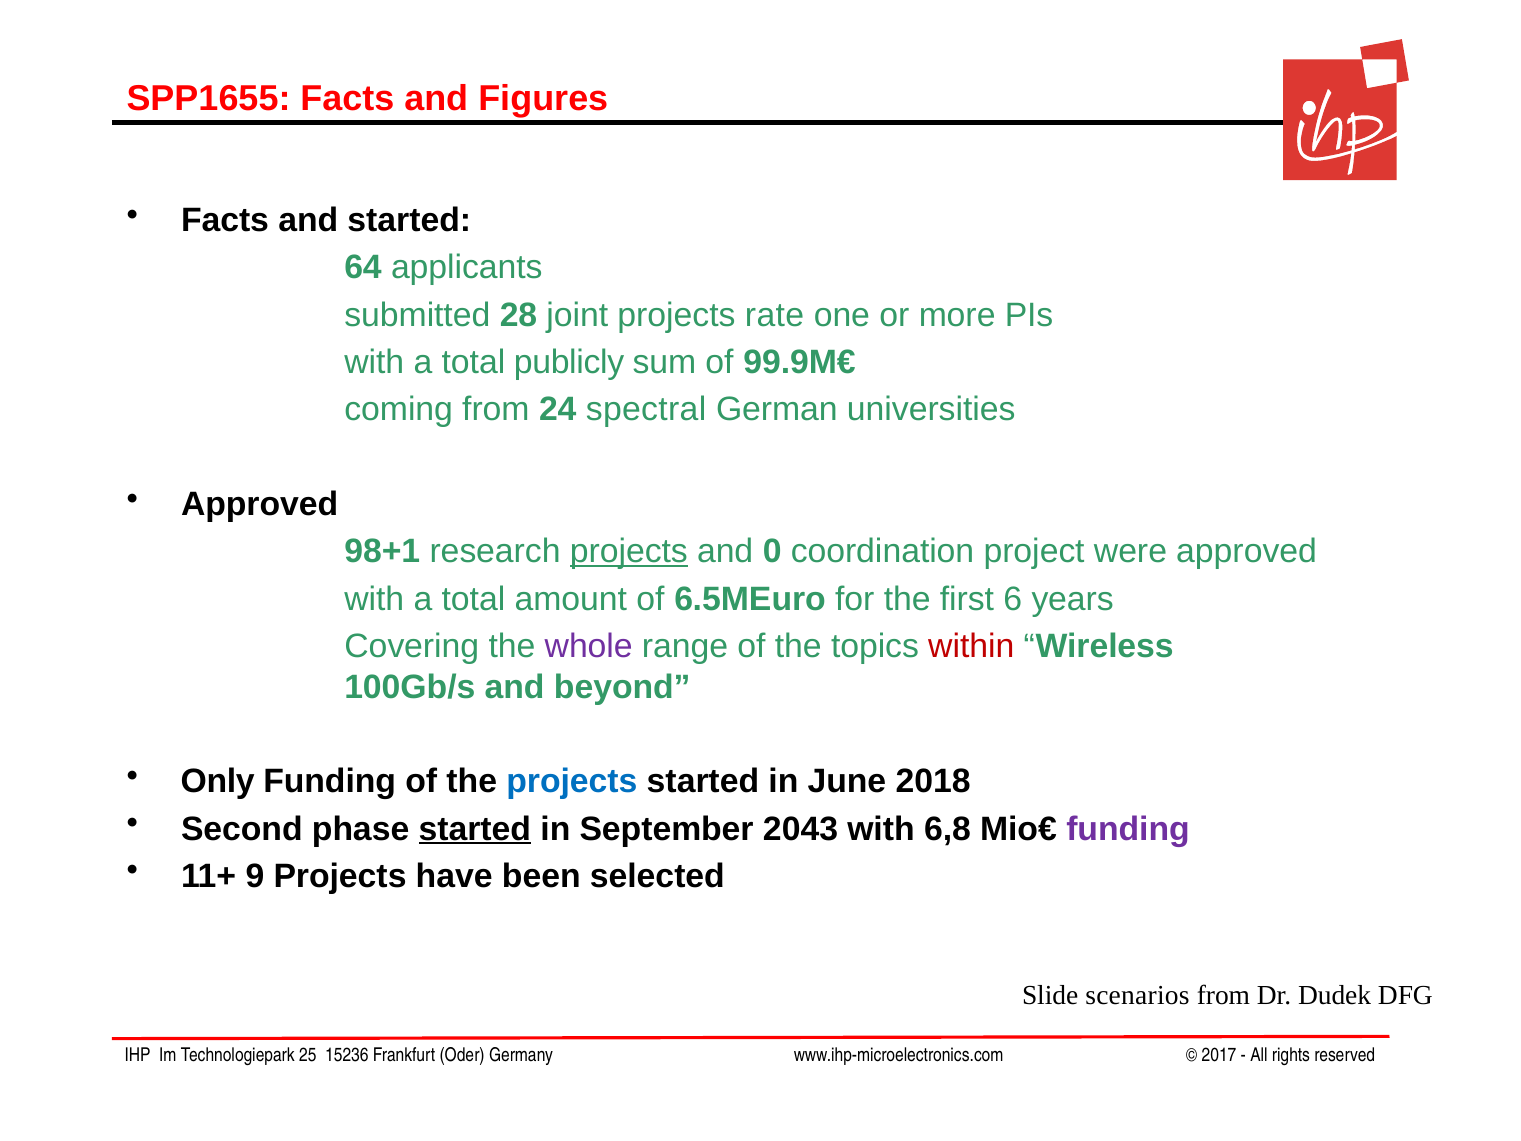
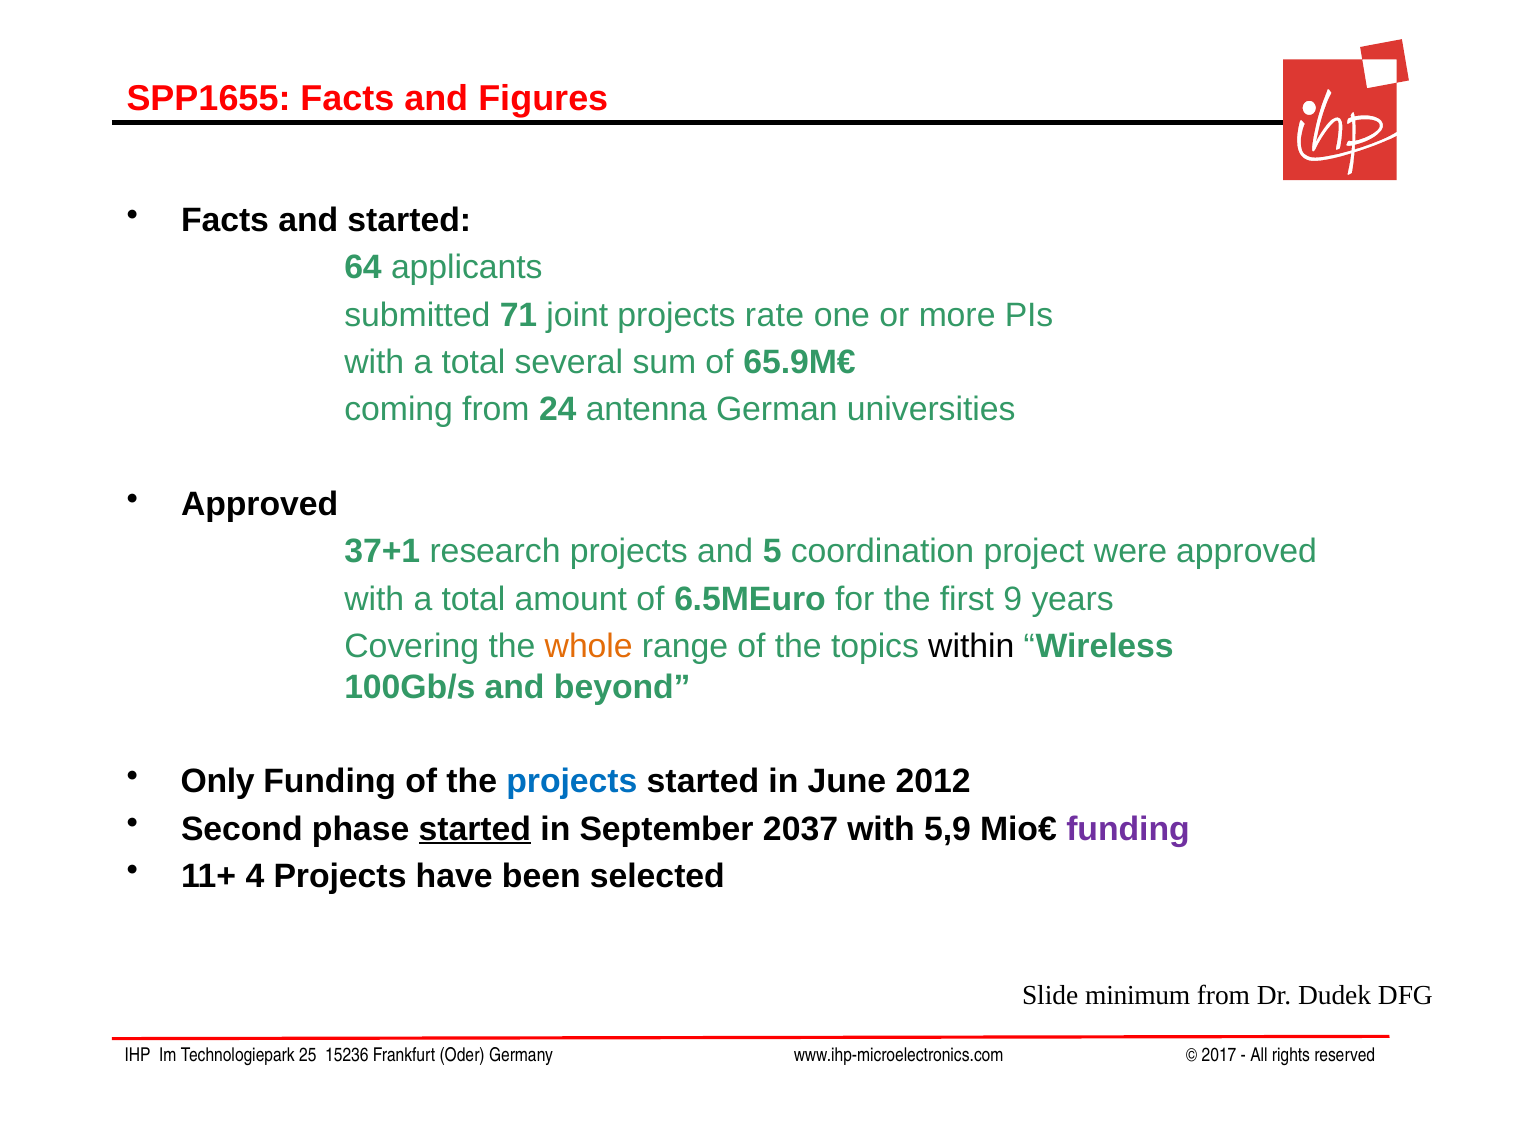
28: 28 -> 71
publicly: publicly -> several
99.9M€: 99.9M€ -> 65.9M€
spectral: spectral -> antenna
98+1: 98+1 -> 37+1
projects at (629, 552) underline: present -> none
0: 0 -> 5
6: 6 -> 9
whole colour: purple -> orange
within colour: red -> black
2018: 2018 -> 2012
2043: 2043 -> 2037
6,8: 6,8 -> 5,9
9: 9 -> 4
scenarios: scenarios -> minimum
